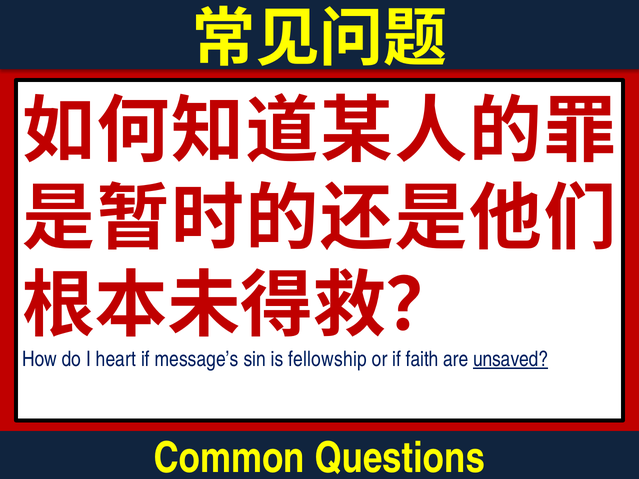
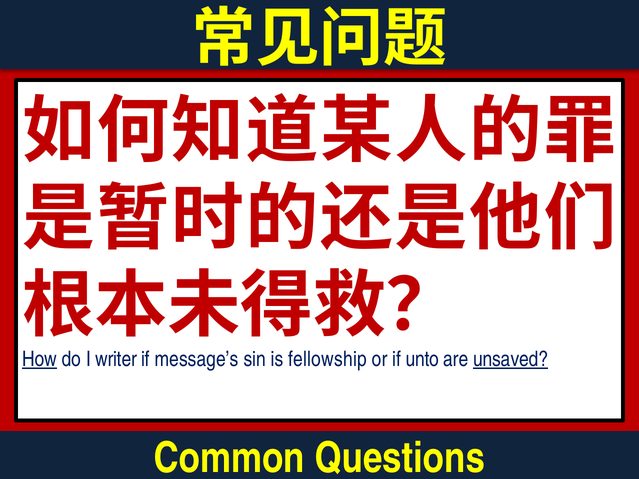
How underline: none -> present
heart: heart -> writer
faith: faith -> unto
